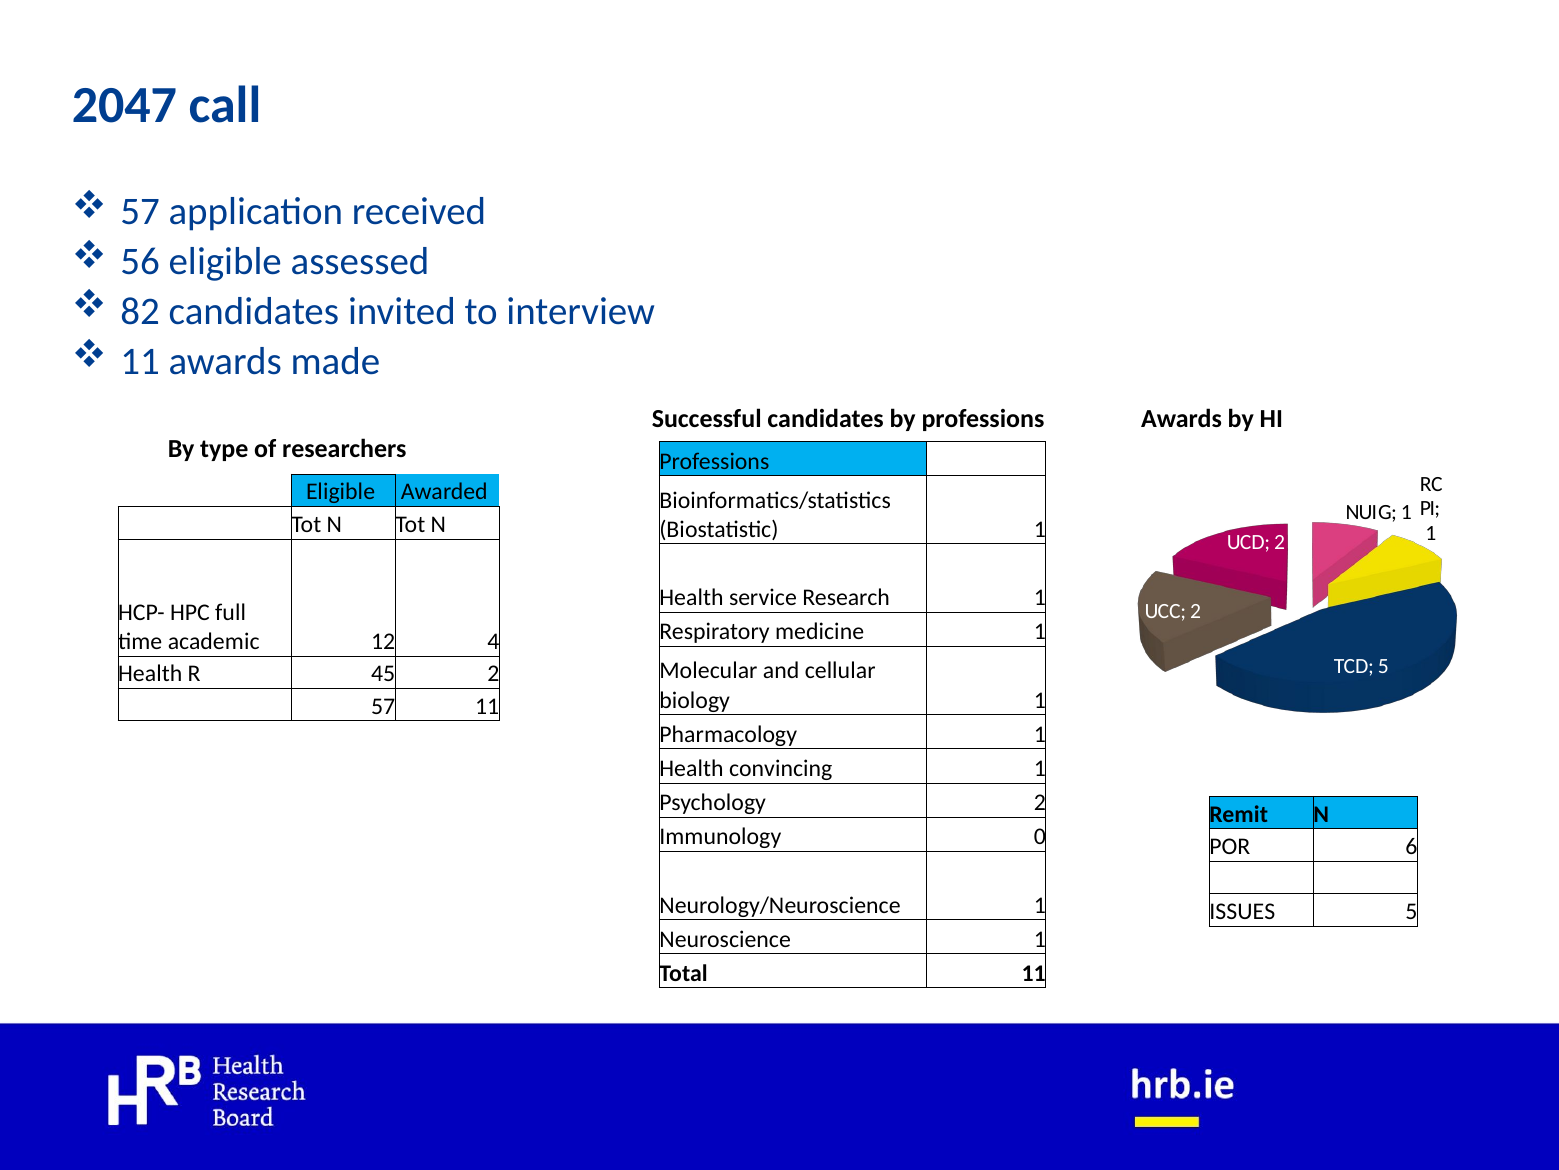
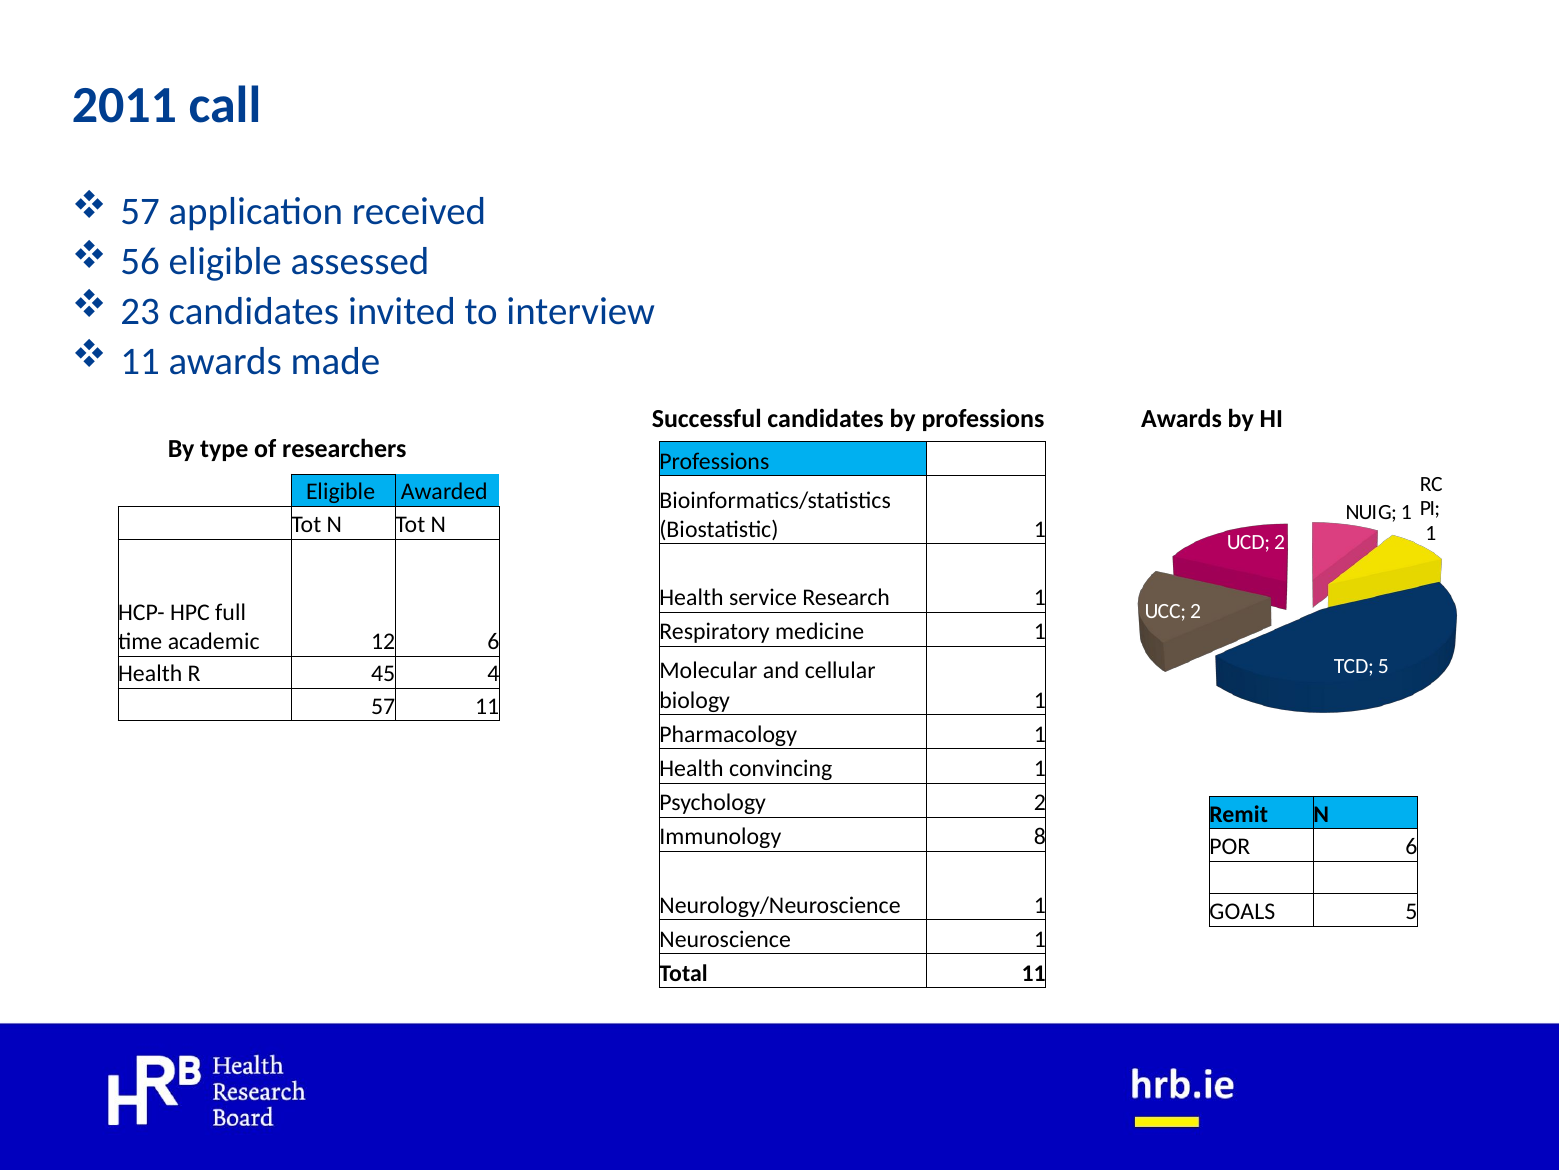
2047: 2047 -> 2011
82: 82 -> 23
12 4: 4 -> 6
45 2: 2 -> 4
0: 0 -> 8
ISSUES: ISSUES -> GOALS
